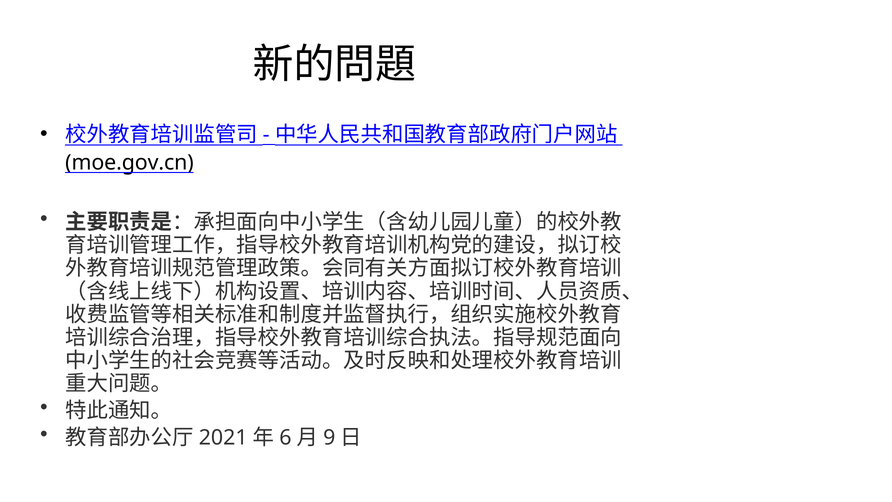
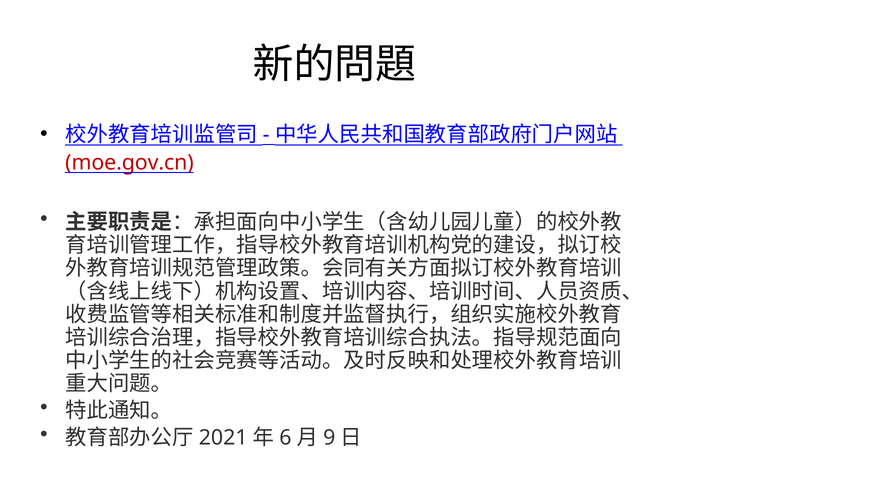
moe.gov.cn colour: black -> red
